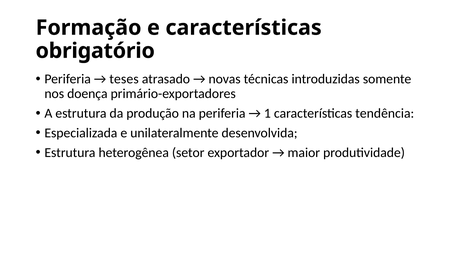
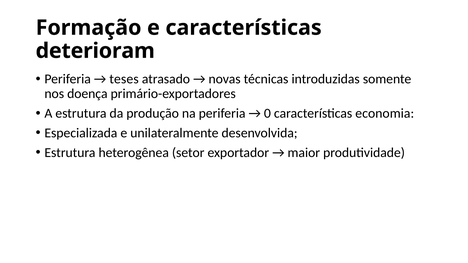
obrigatório: obrigatório -> deterioram
1: 1 -> 0
tendência: tendência -> economia
